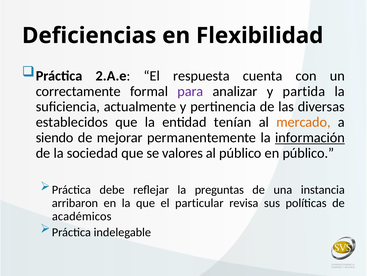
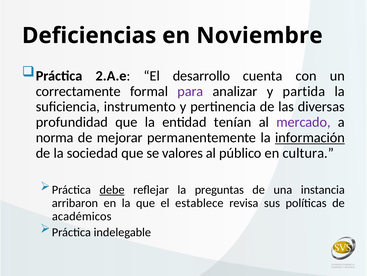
Flexibilidad: Flexibilidad -> Noviembre
respuesta: respuesta -> desarrollo
actualmente: actualmente -> instrumento
establecidos: establecidos -> profundidad
mercado colour: orange -> purple
siendo: siendo -> norma
en público: público -> cultura
debe underline: none -> present
particular: particular -> establece
